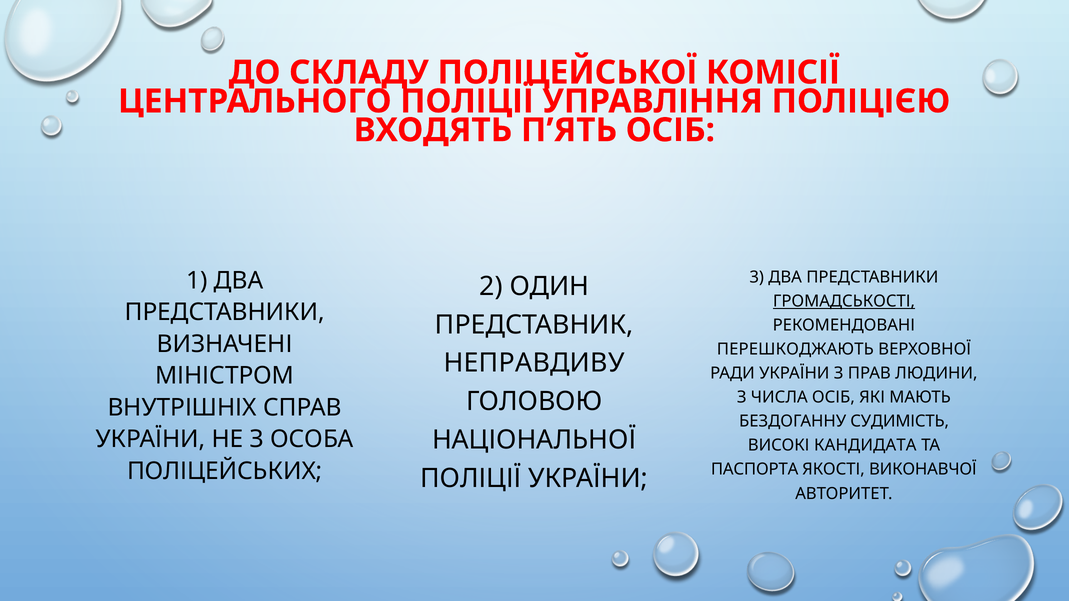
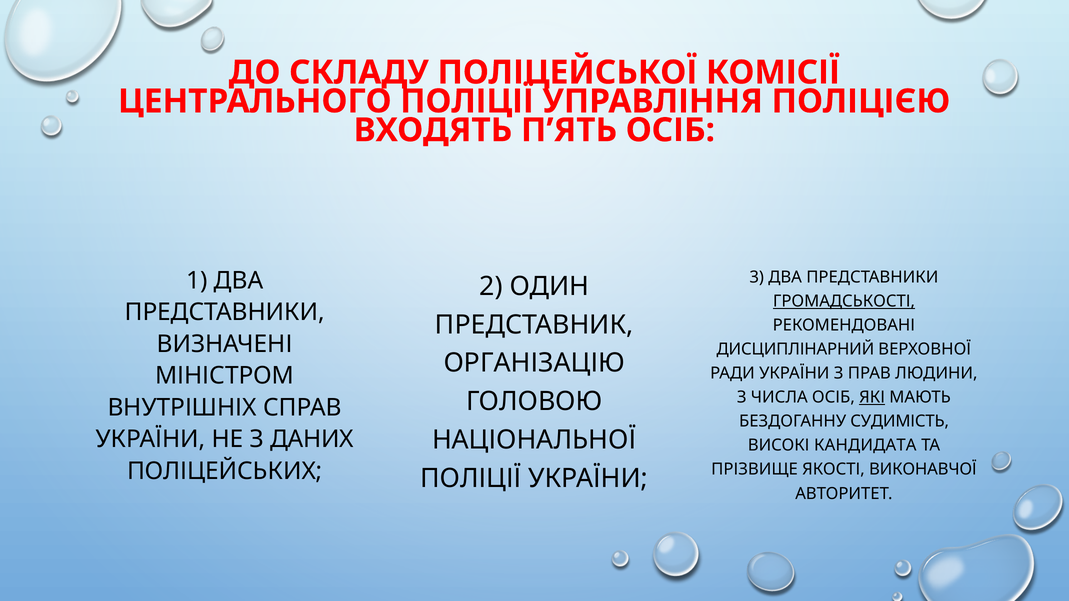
ПЕРЕШКОДЖАЮТЬ: ПЕРЕШКОДЖАЮТЬ -> ДИСЦИПЛІНАРНИЙ
НЕПРАВДИВУ: НЕПРАВДИВУ -> ОРГАНІЗАЦІЮ
ЯКІ underline: none -> present
ОСОБА: ОСОБА -> ДАНИХ
ПАСПОРТА: ПАСПОРТА -> ПРІЗВИЩЕ
